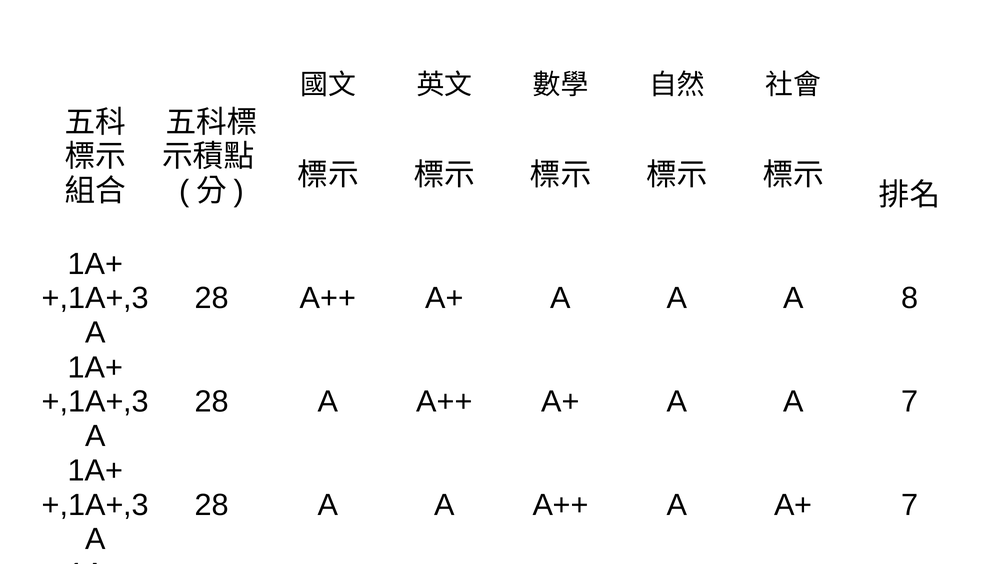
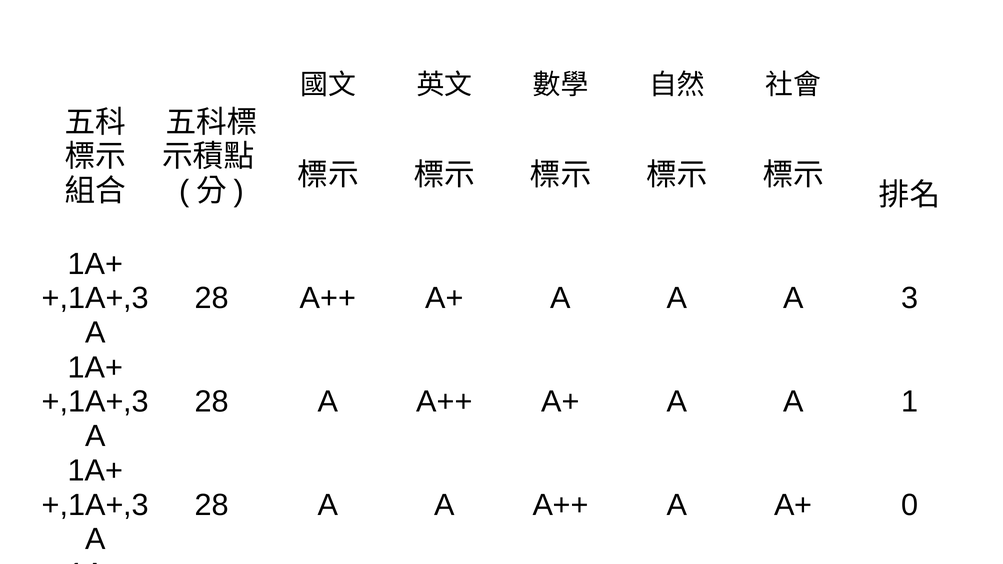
8: 8 -> 3
A 7: 7 -> 1
A+ 7: 7 -> 0
